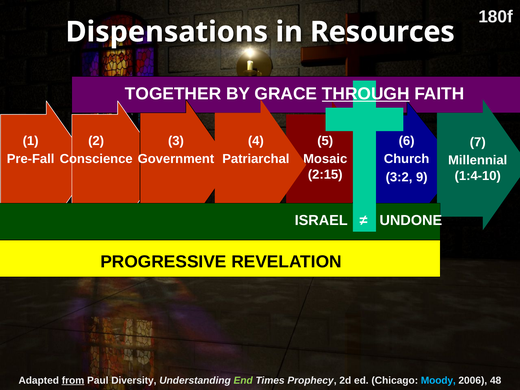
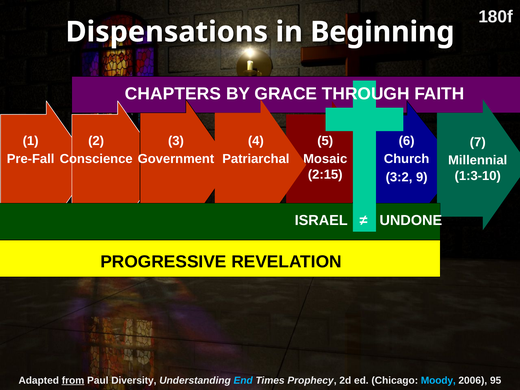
Resources: Resources -> Beginning
TOGETHER: TOGETHER -> CHAPTERS
THROUGH underline: present -> none
1:4-10: 1:4-10 -> 1:3-10
End colour: light green -> light blue
48: 48 -> 95
